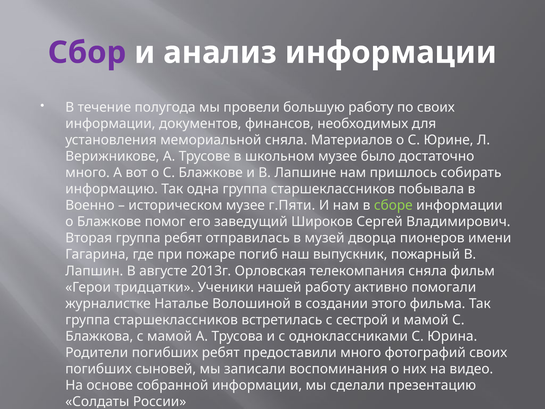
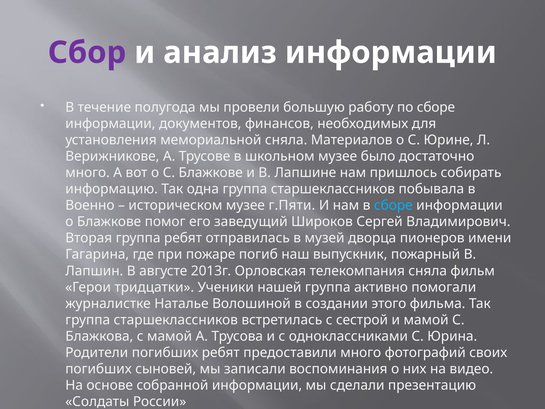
по своих: своих -> сборе
сборе at (393, 205) colour: light green -> light blue
нашей работу: работу -> группа
